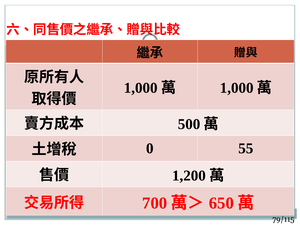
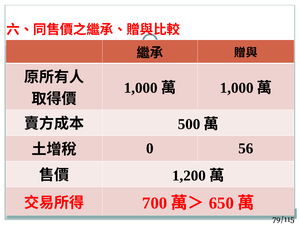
55: 55 -> 56
